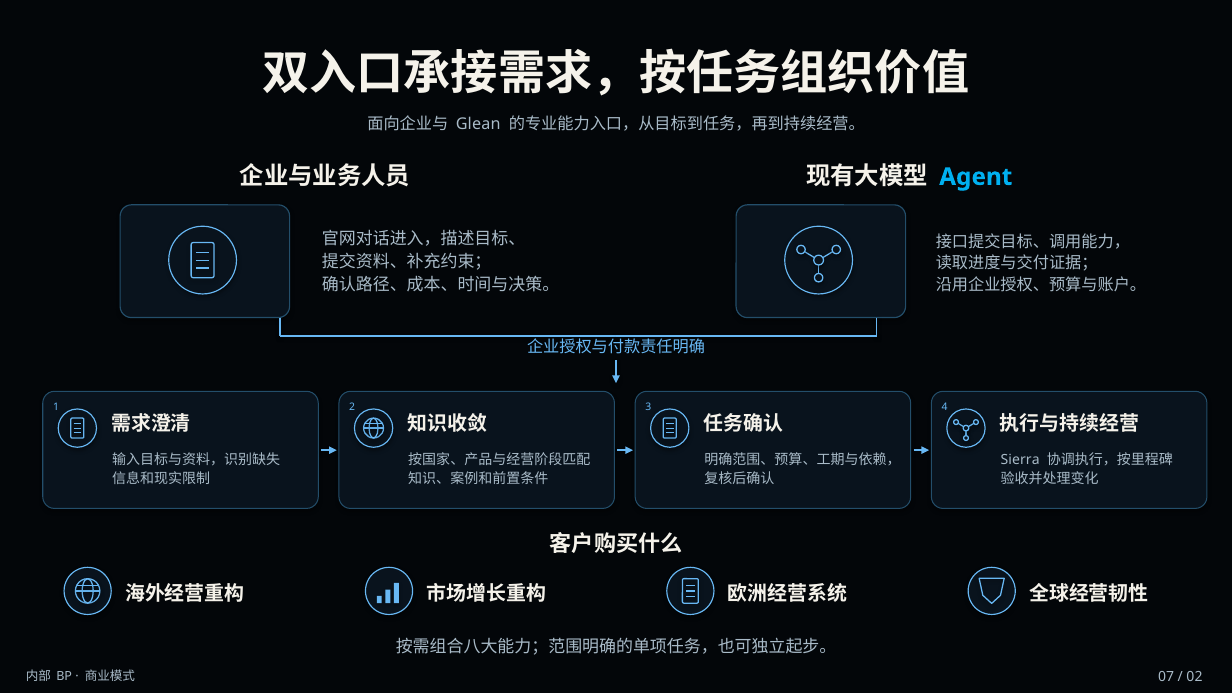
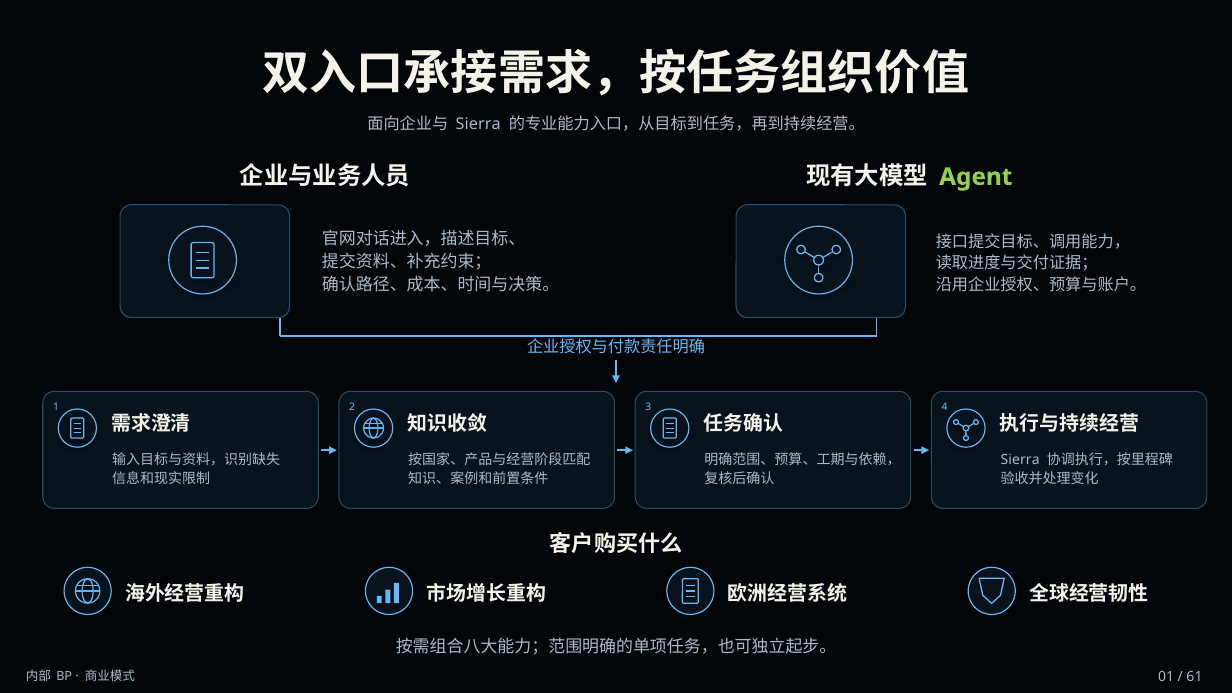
Glean at (478, 124): Glean -> Sierra
Agent colour: light blue -> light green
07: 07 -> 01
02: 02 -> 61
